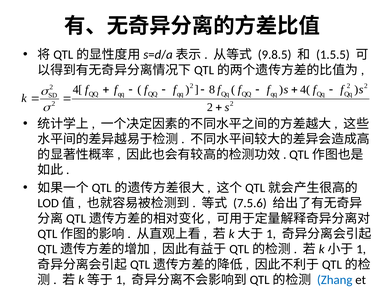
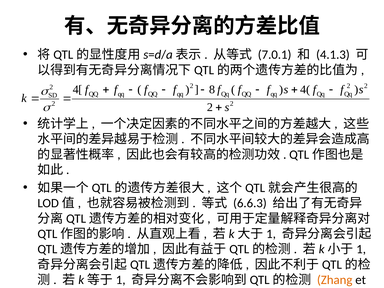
9.8.5: 9.8.5 -> 7.0.1
1.5.5: 1.5.5 -> 4.1.3
7.5.6: 7.5.6 -> 6.6.3
Zhang colour: blue -> orange
